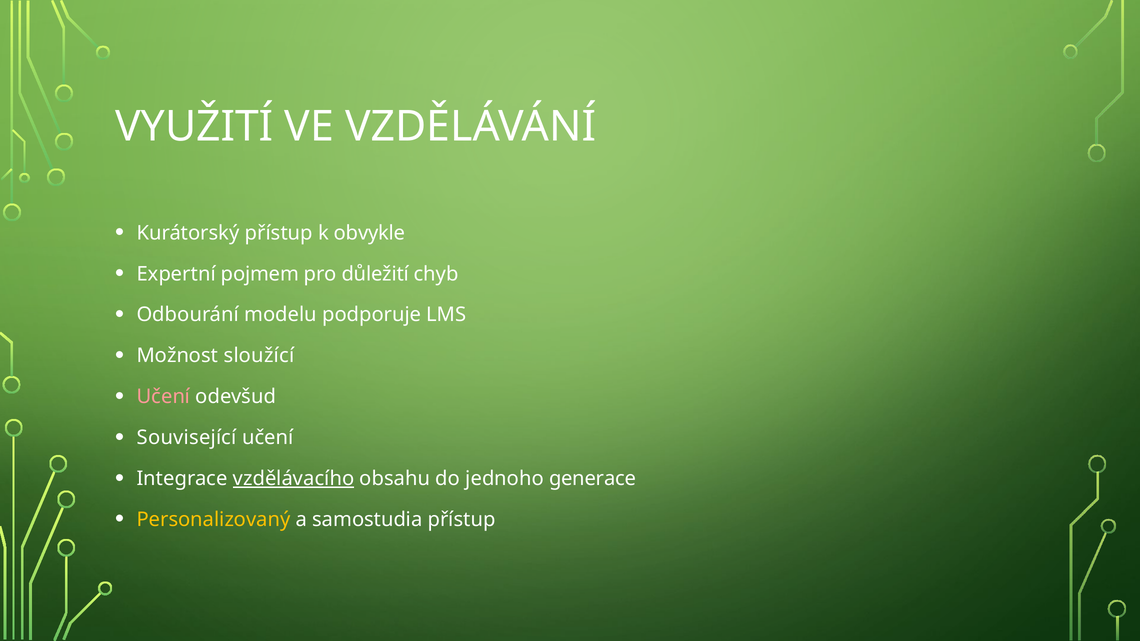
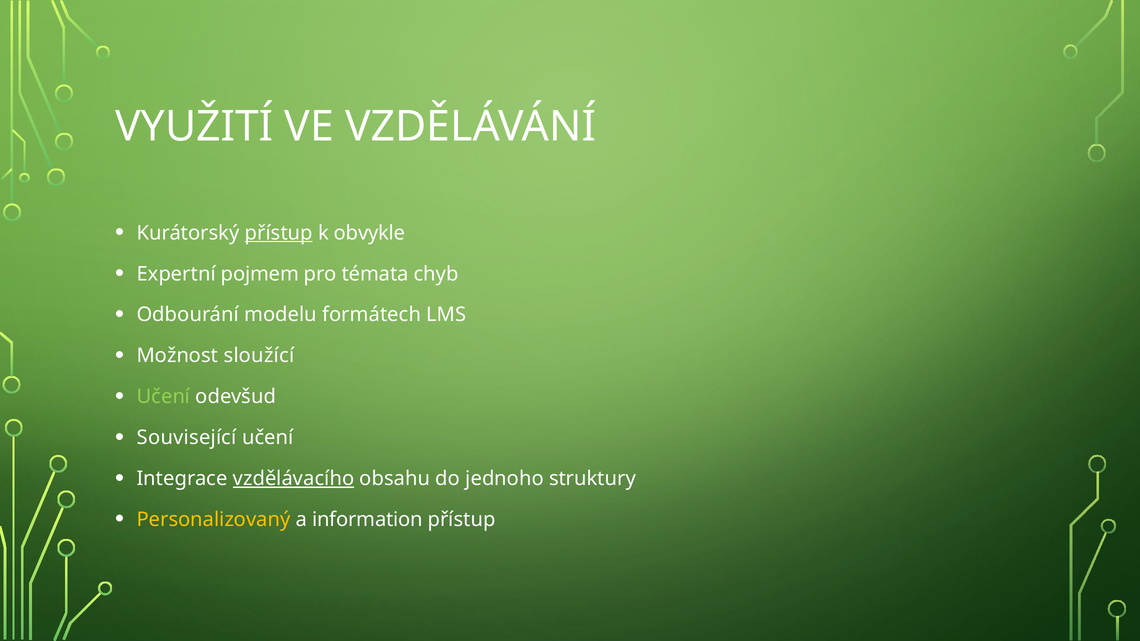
přístup at (279, 233) underline: none -> present
důležití: důležití -> témata
podporuje: podporuje -> formátech
Učení at (163, 397) colour: pink -> light green
generace: generace -> struktury
samostudia: samostudia -> information
